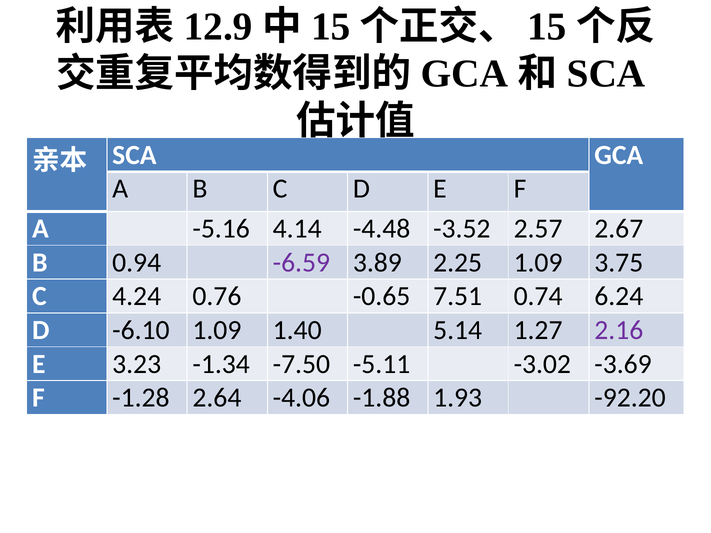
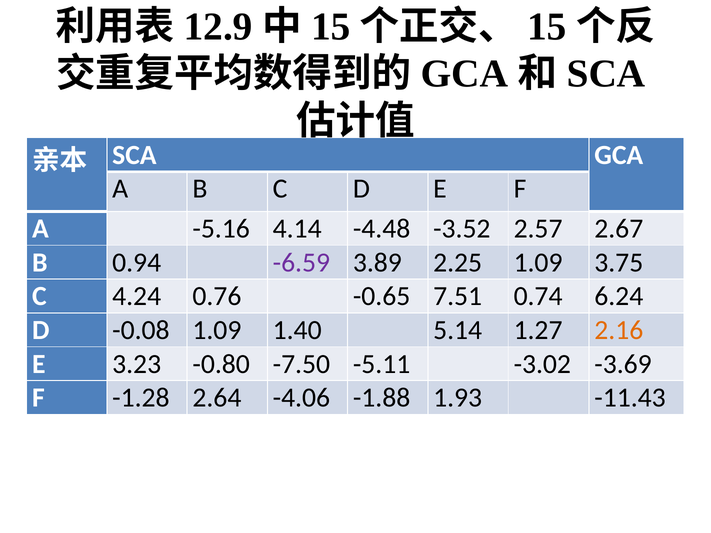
-6.10: -6.10 -> -0.08
2.16 colour: purple -> orange
-1.34: -1.34 -> -0.80
-92.20: -92.20 -> -11.43
